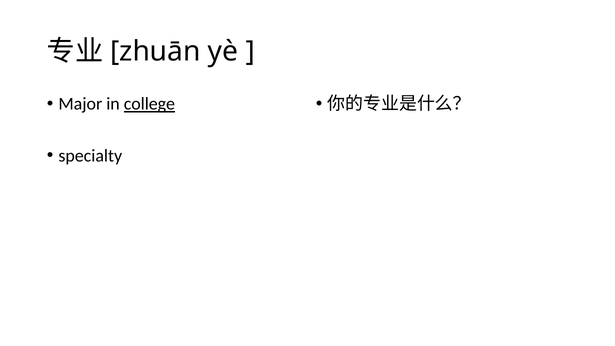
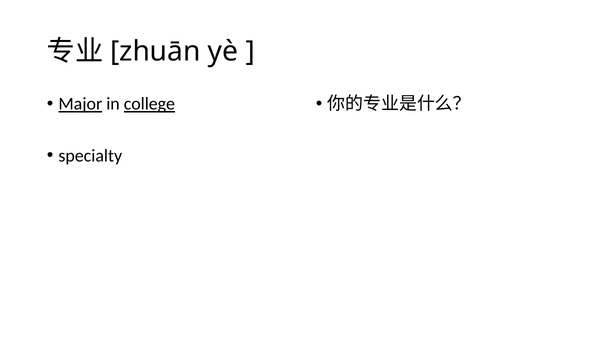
Major underline: none -> present
